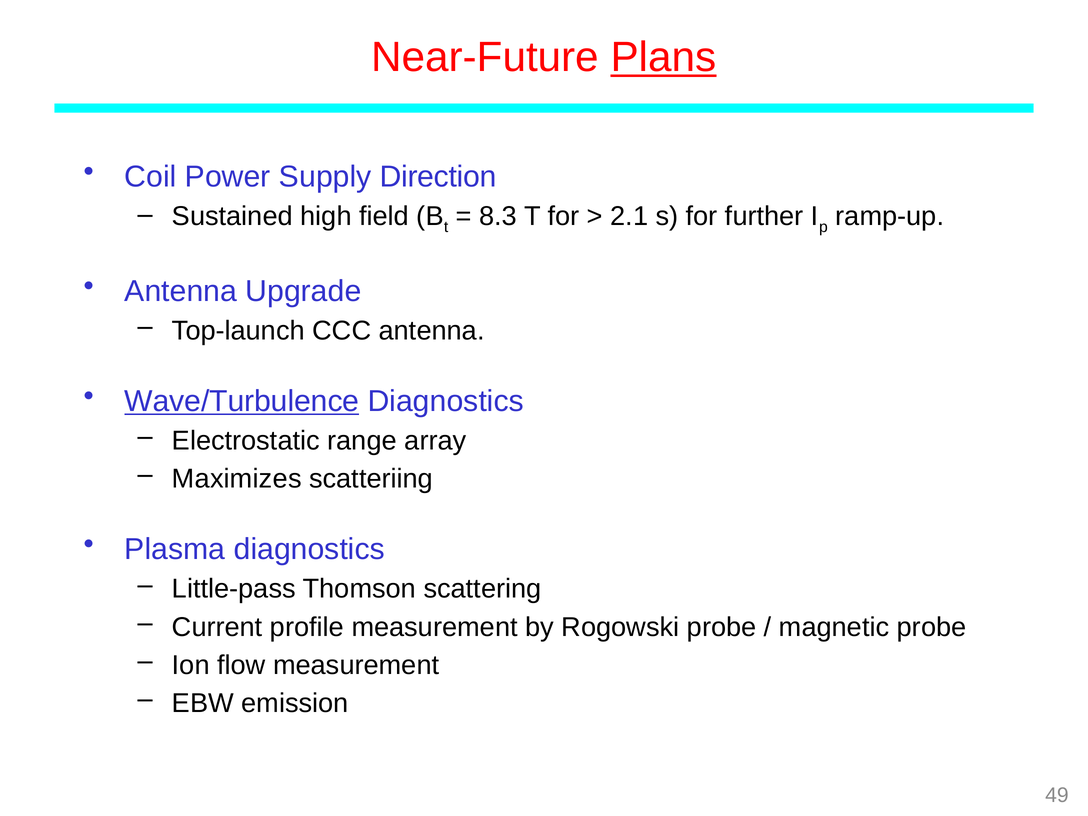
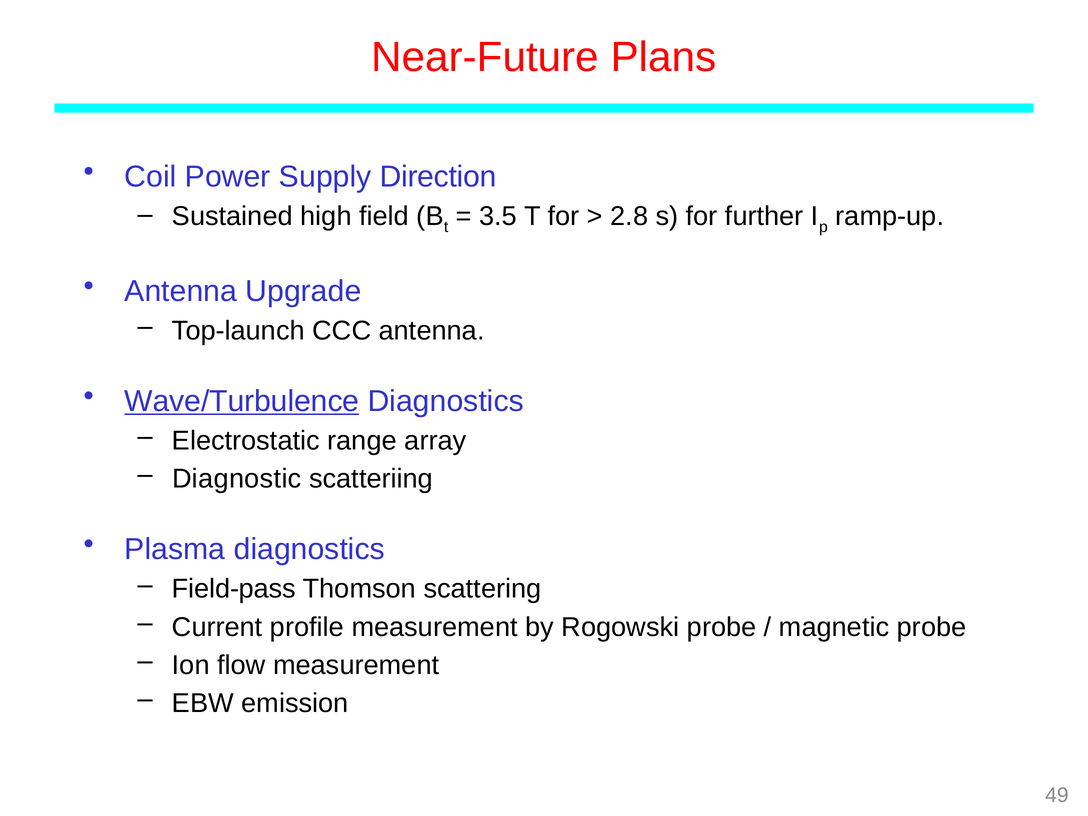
Plans underline: present -> none
8.3: 8.3 -> 3.5
2.1: 2.1 -> 2.8
Maximizes: Maximizes -> Diagnostic
Little-pass: Little-pass -> Field-pass
